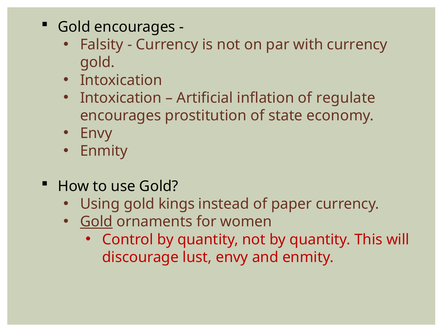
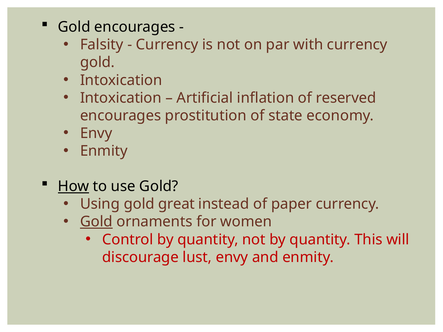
regulate: regulate -> reserved
How underline: none -> present
kings: kings -> great
